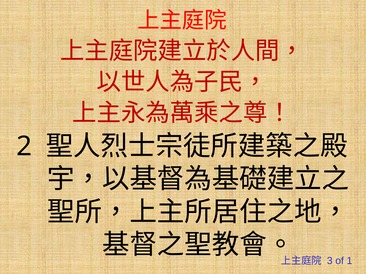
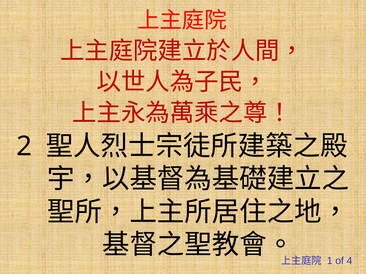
3: 3 -> 1
1: 1 -> 4
